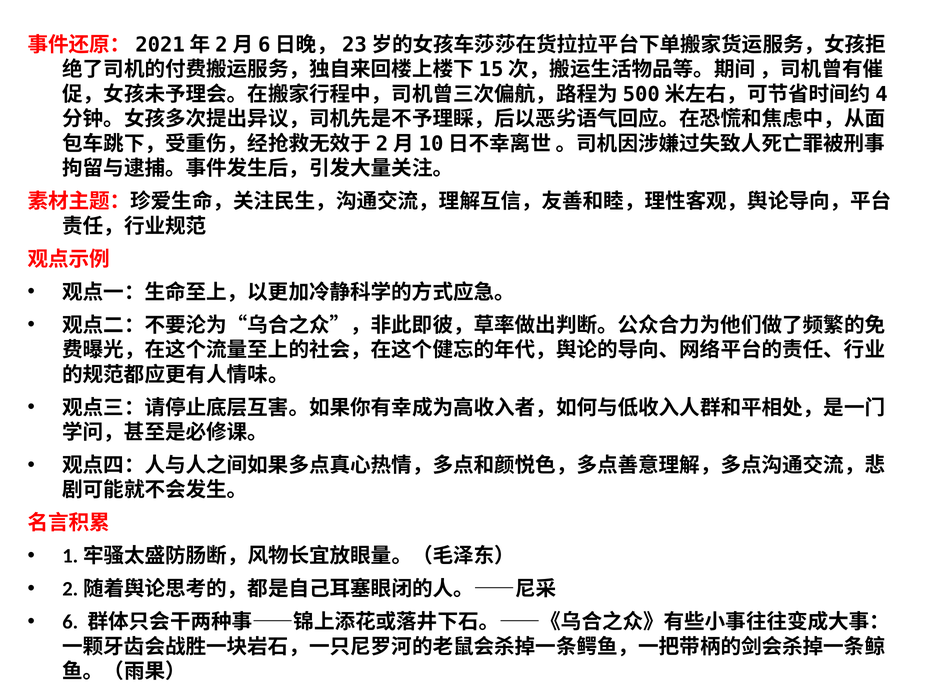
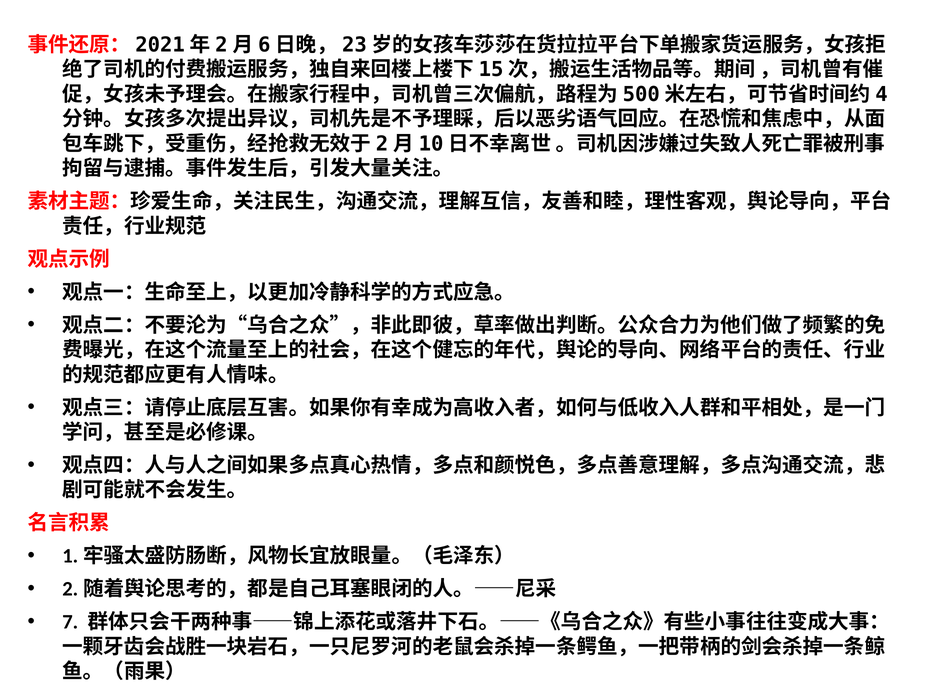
6: 6 -> 7
